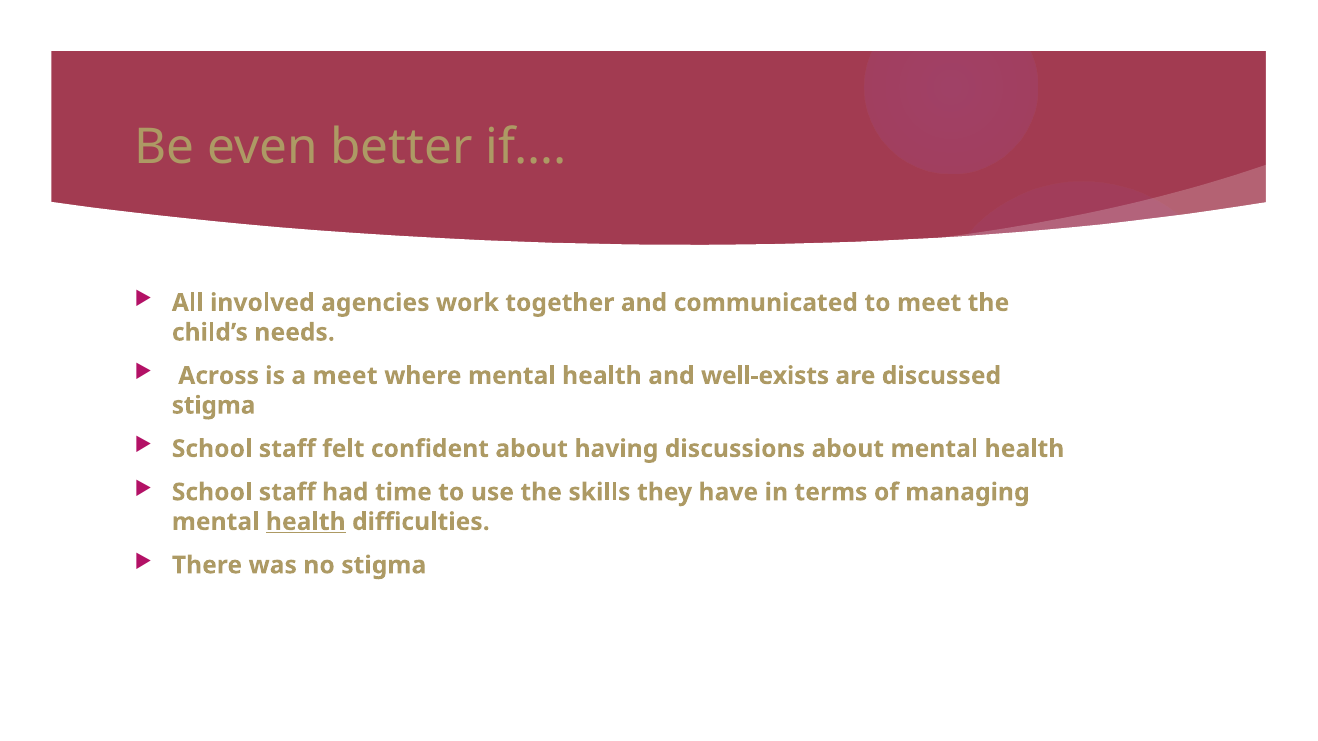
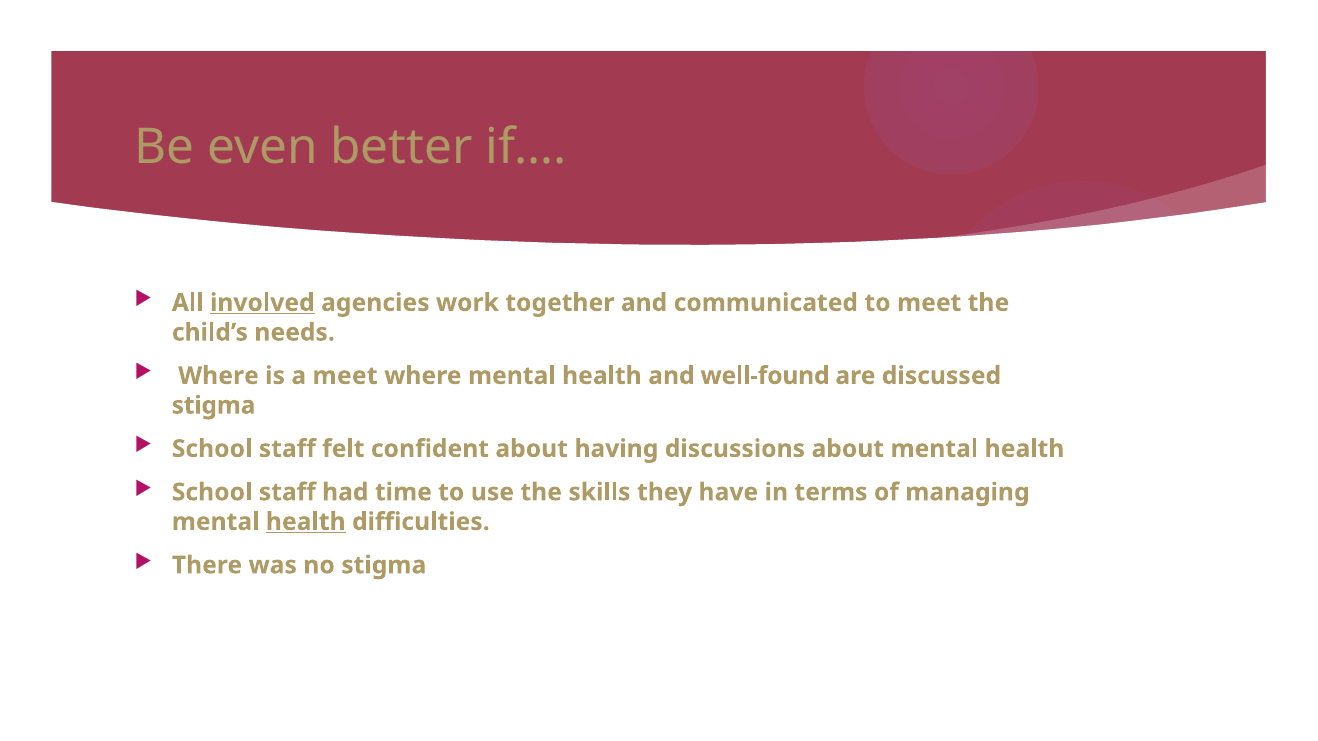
involved underline: none -> present
Across at (219, 376): Across -> Where
well-exists: well-exists -> well-found
